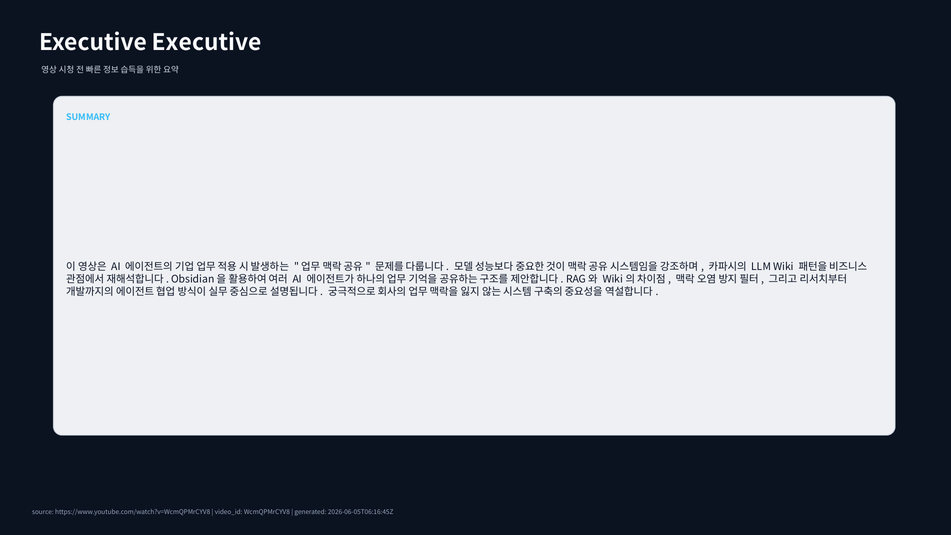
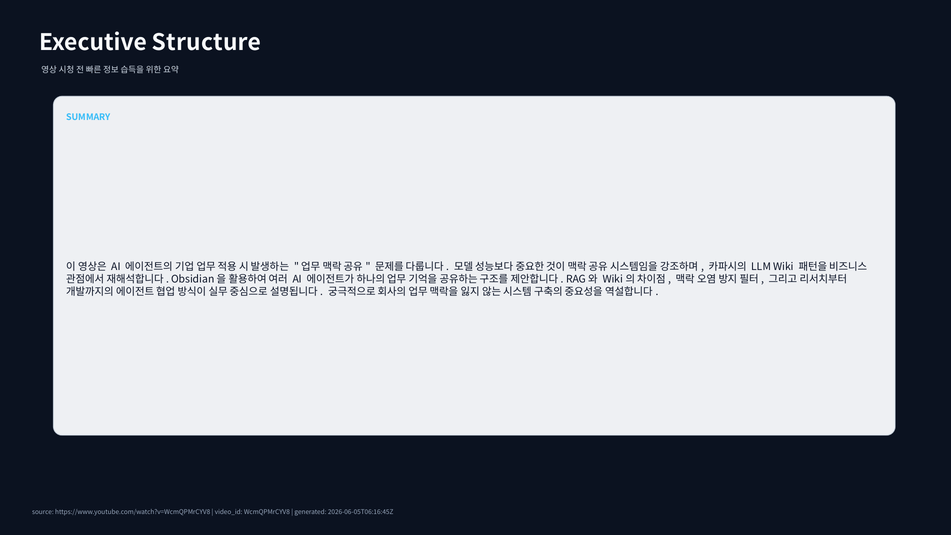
Executive Executive: Executive -> Structure
